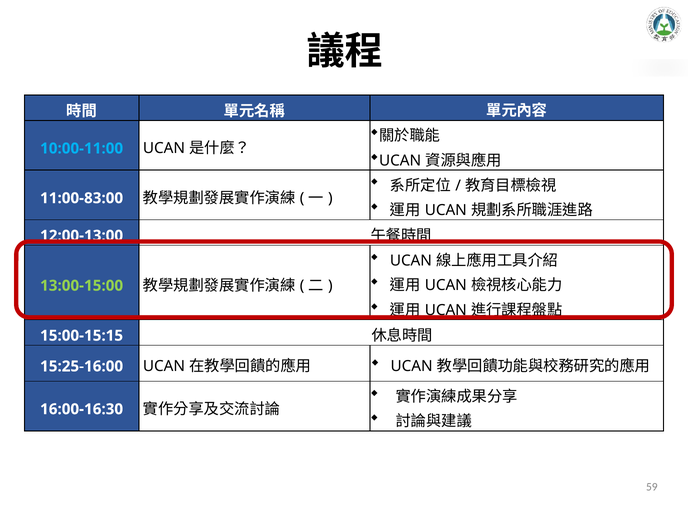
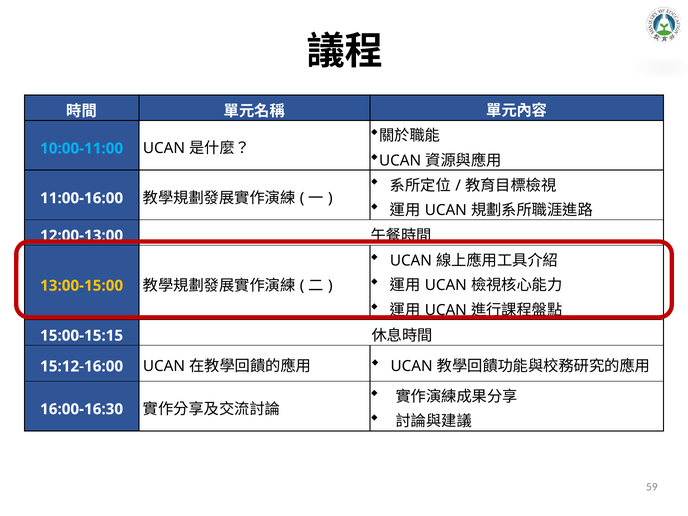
11:00-83:00: 11:00-83:00 -> 11:00-16:00
13:00-15:00 colour: light green -> yellow
15:25-16:00: 15:25-16:00 -> 15:12-16:00
